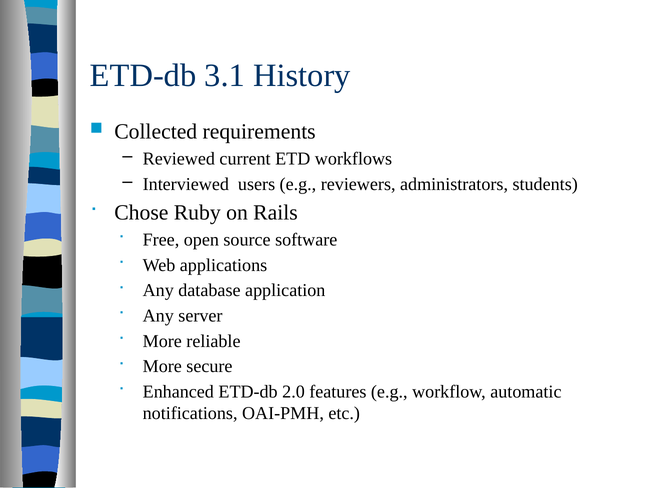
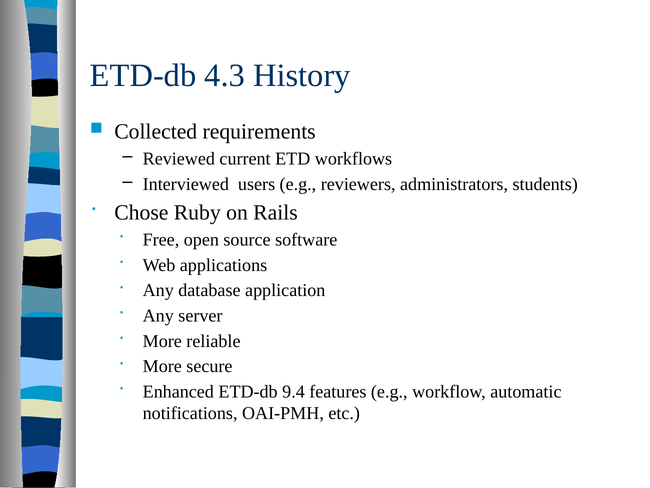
3.1: 3.1 -> 4.3
2.0: 2.0 -> 9.4
